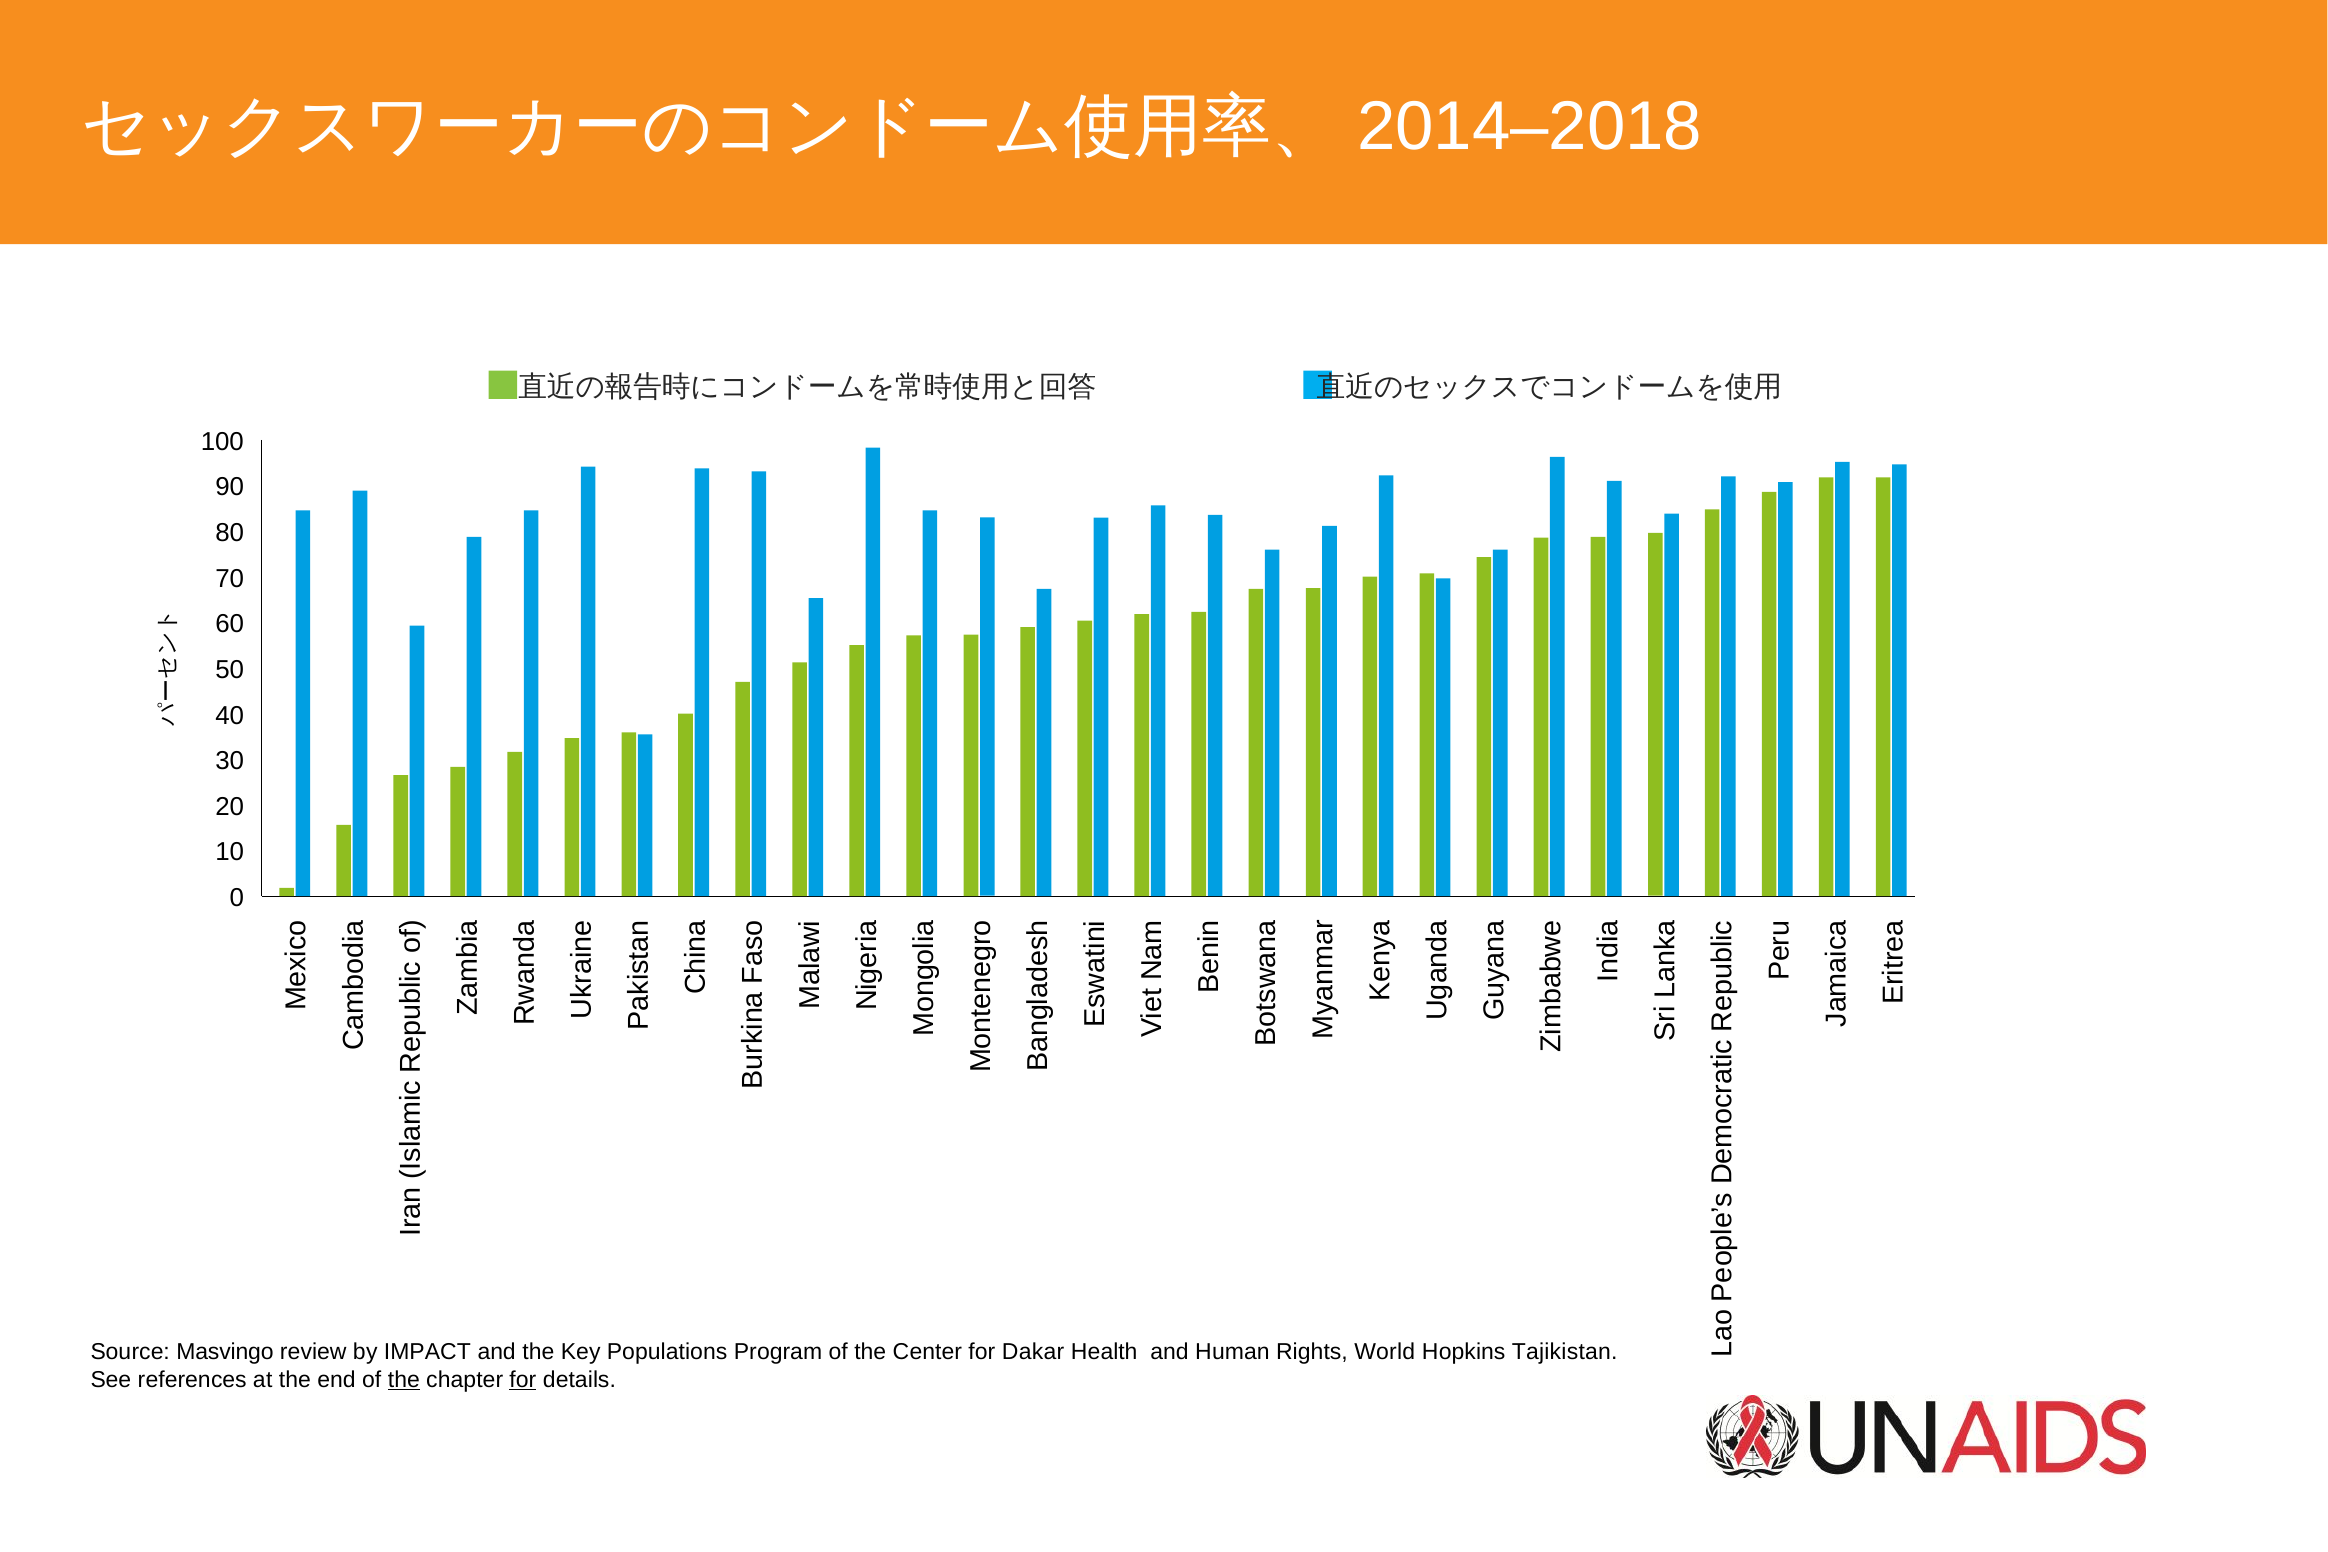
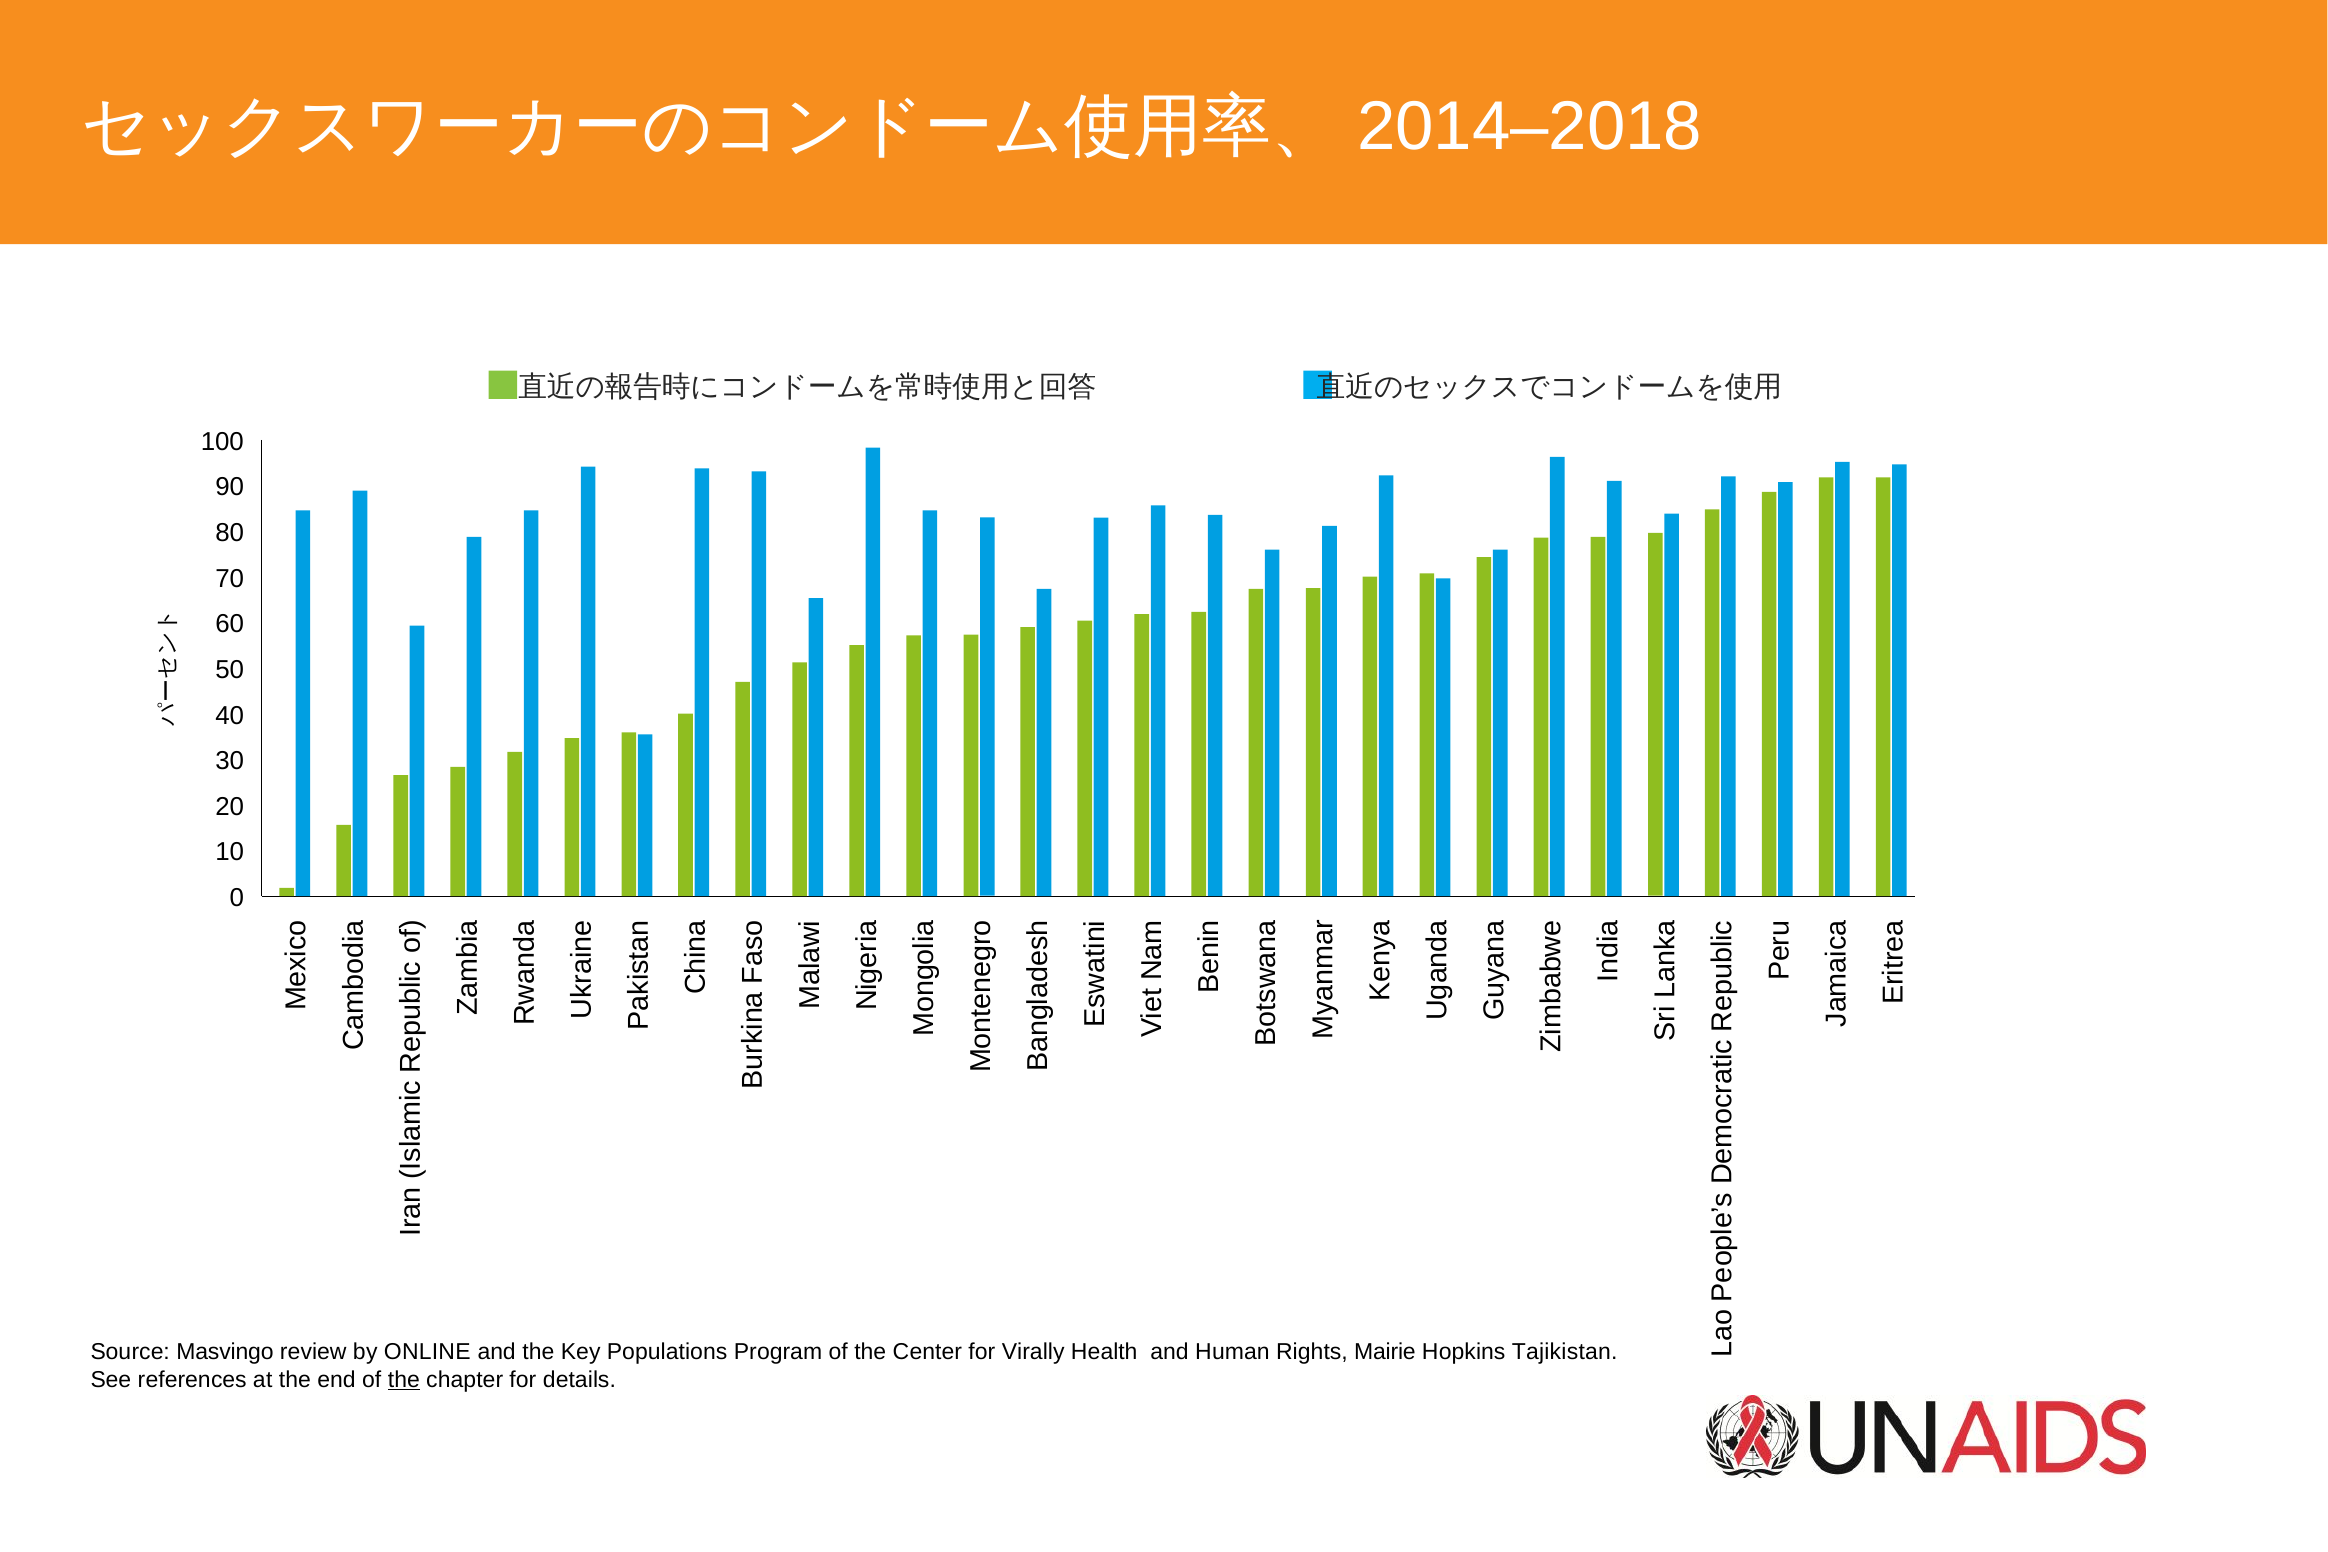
IMPACT: IMPACT -> ONLINE
Dakar: Dakar -> Virally
World: World -> Mairie
for at (523, 1380) underline: present -> none
